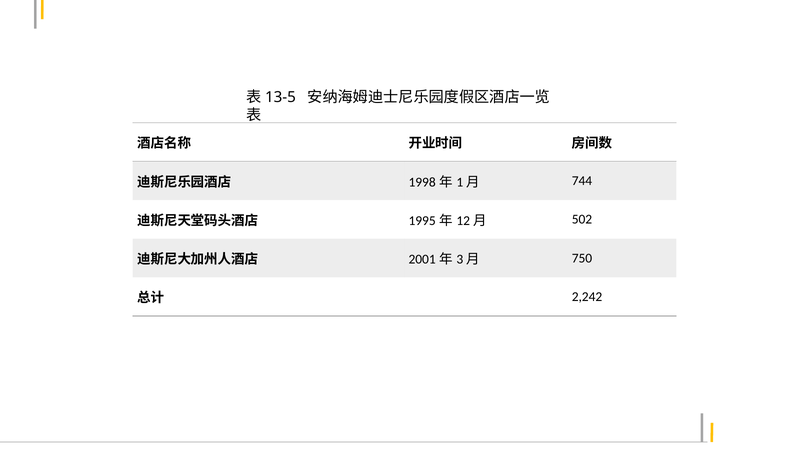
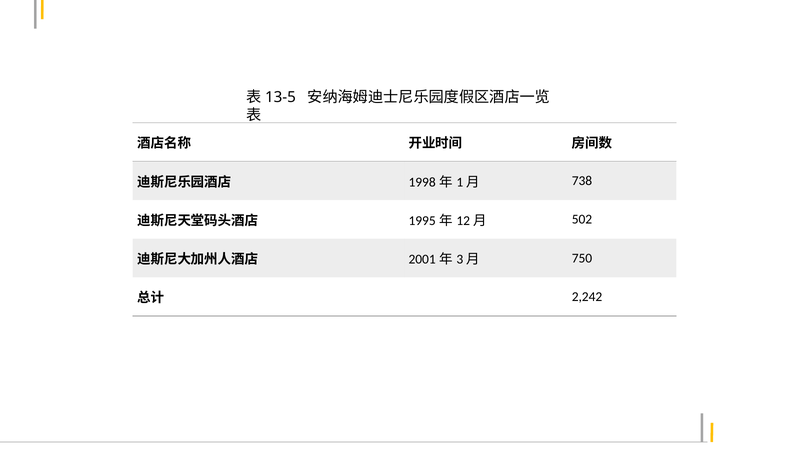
744: 744 -> 738
